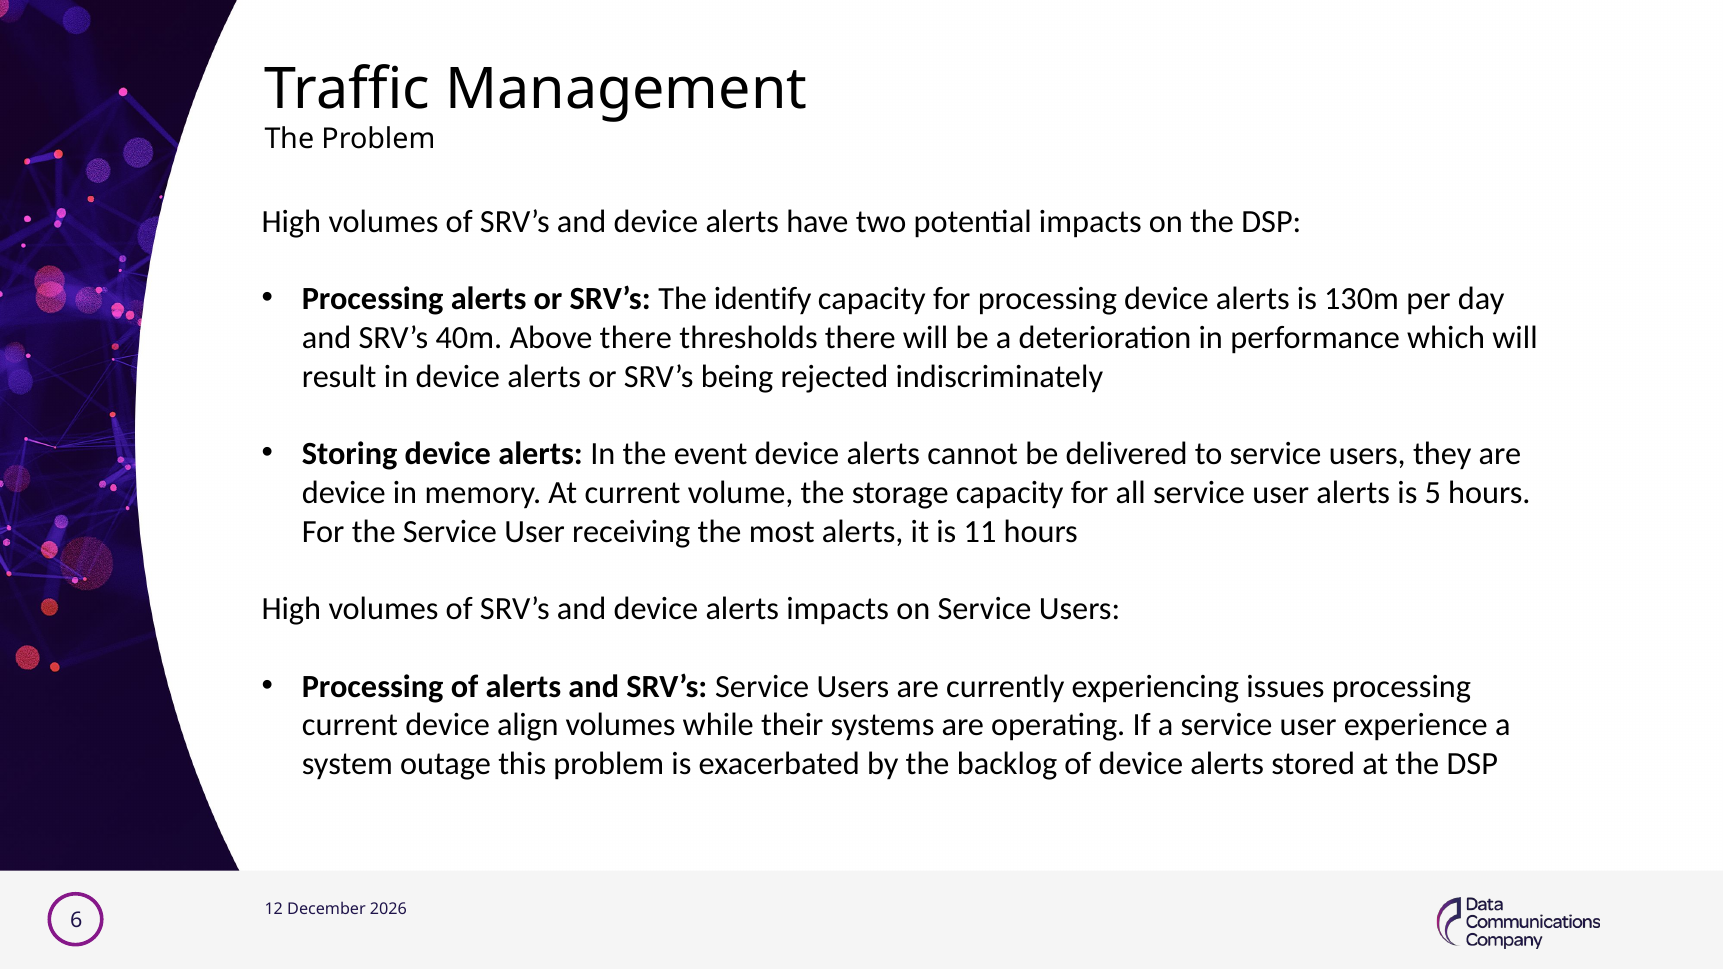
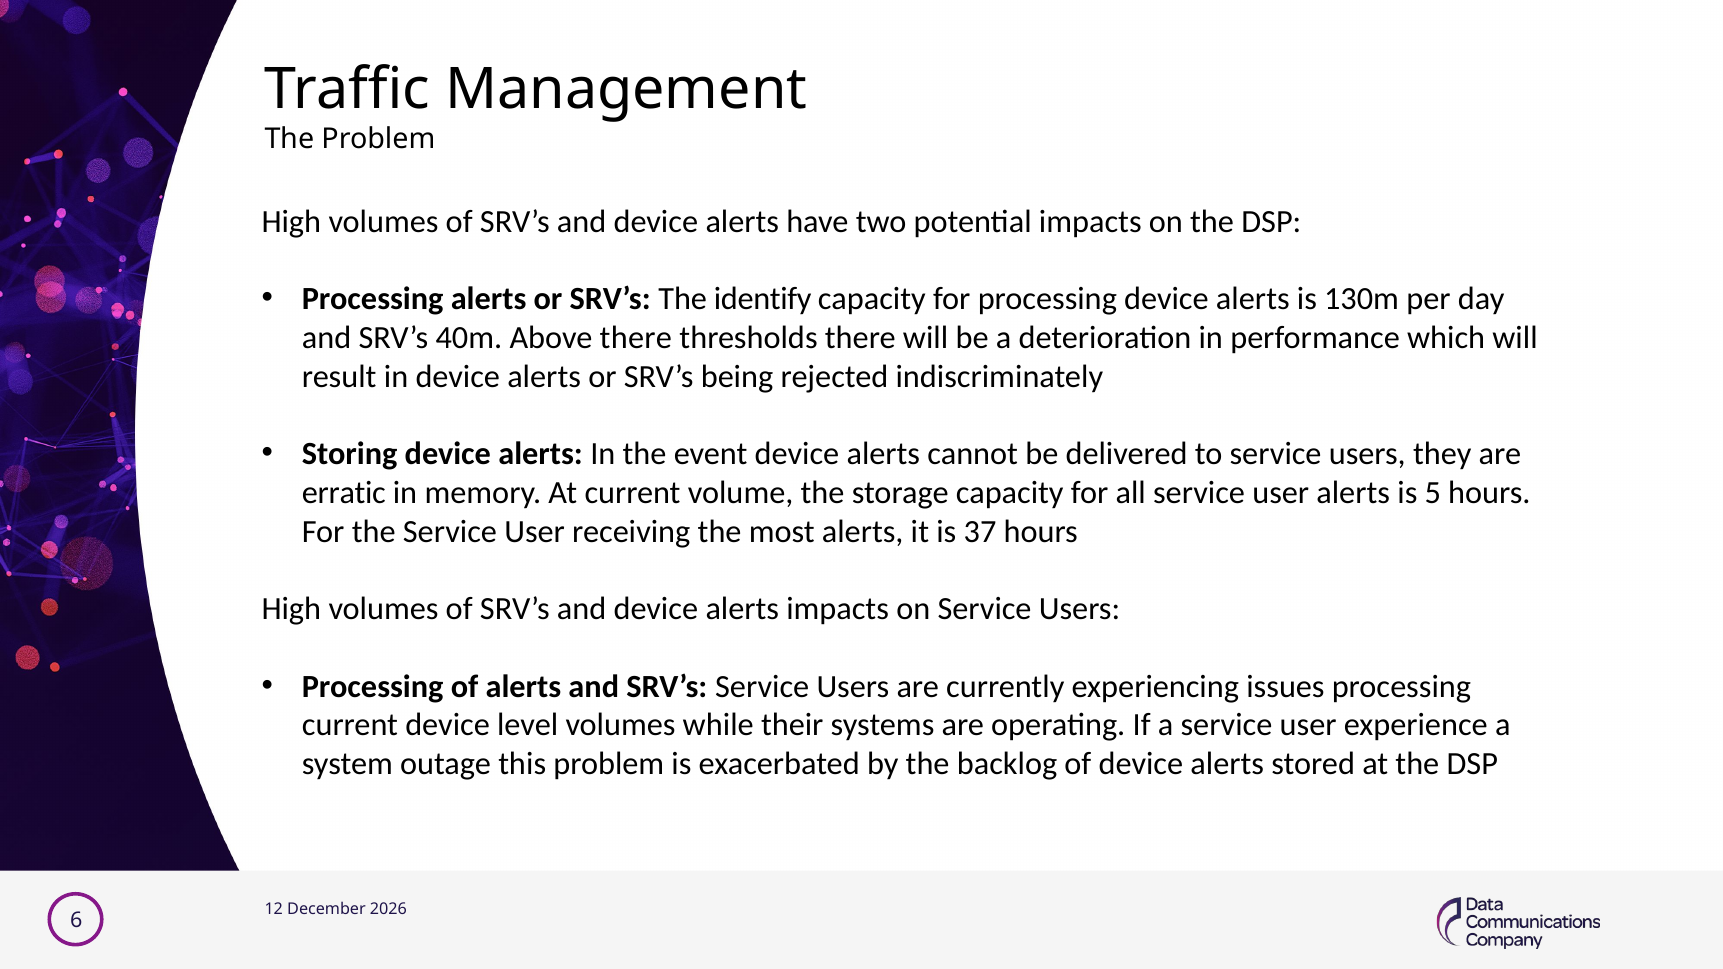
device at (344, 493): device -> erratic
11: 11 -> 37
align: align -> level
